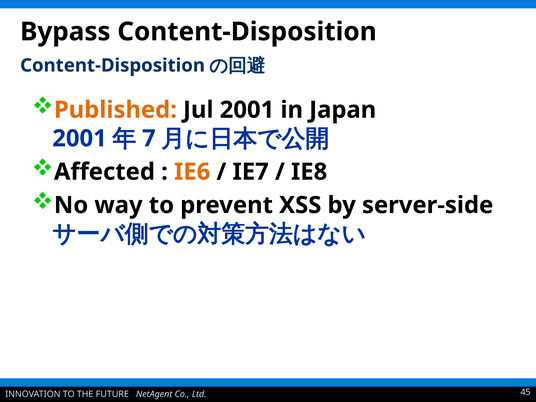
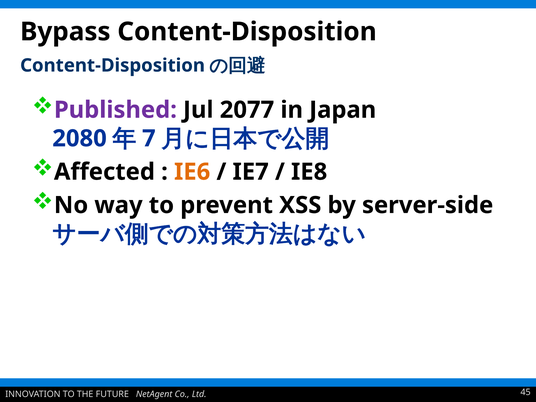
Published colour: orange -> purple
Jul 2001: 2001 -> 2077
2001 at (80, 138): 2001 -> 2080
